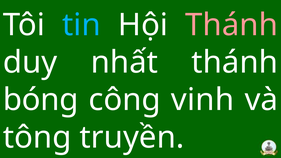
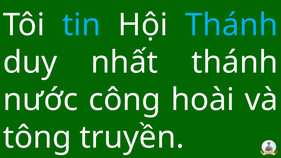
Thánh at (232, 25) colour: pink -> light blue
bóng: bóng -> nước
vinh: vinh -> hoài
